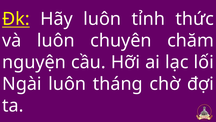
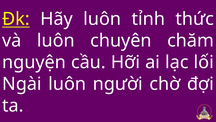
tháng: tháng -> người
